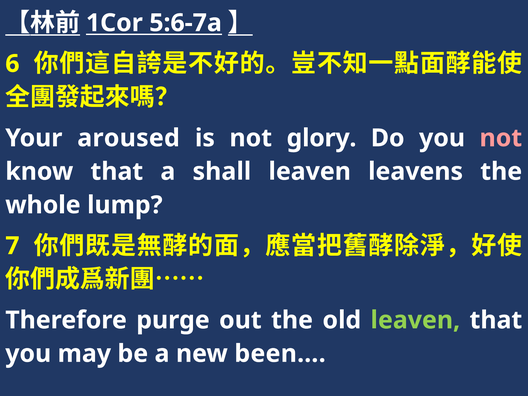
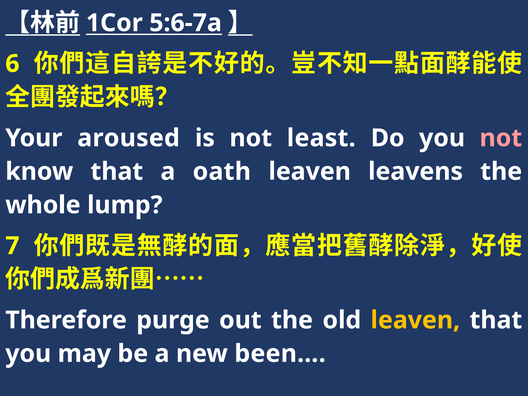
glory: glory -> least
shall: shall -> oath
leaven at (415, 320) colour: light green -> yellow
